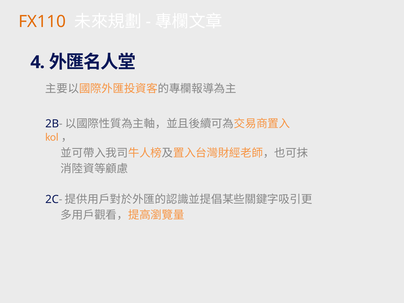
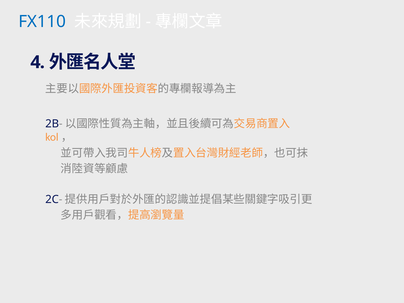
FX110 colour: orange -> blue
